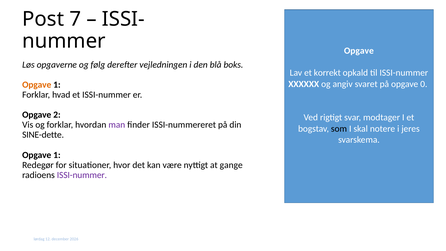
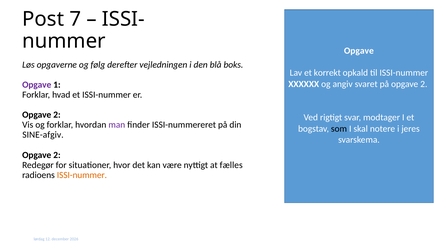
på opgave 0: 0 -> 2
Opgave at (37, 85) colour: orange -> purple
SINE-dette: SINE-dette -> SINE-afgiv
1 at (57, 155): 1 -> 2
gange: gange -> fælles
ISSI-nummer at (82, 175) colour: purple -> orange
